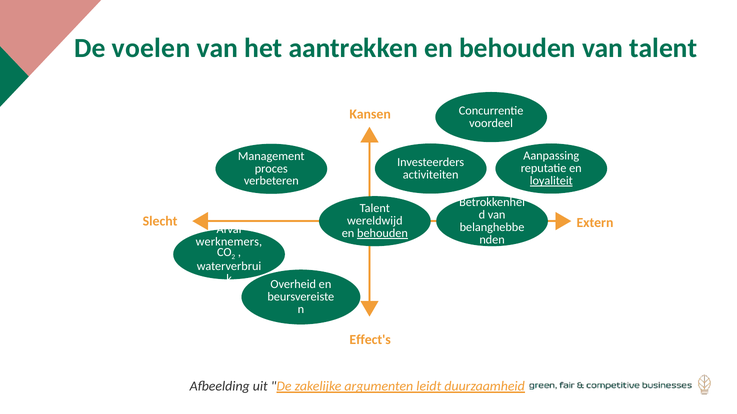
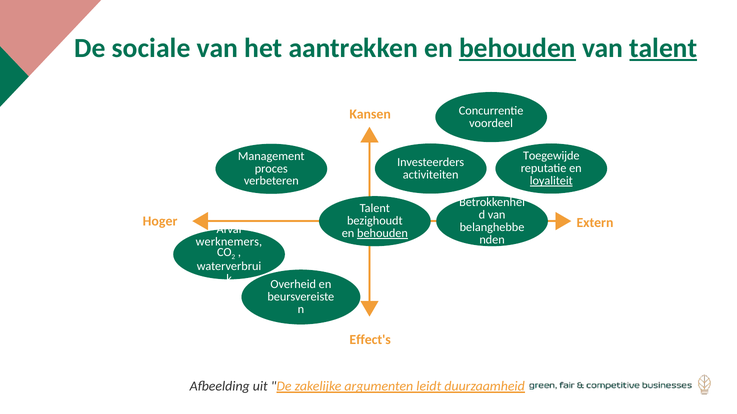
voelen: voelen -> sociale
behouden at (517, 48) underline: none -> present
talent at (663, 48) underline: none -> present
Aanpassing: Aanpassing -> Toegewijde
Slecht: Slecht -> Hoger
wereldwijd: wereldwijd -> bezighoudt
